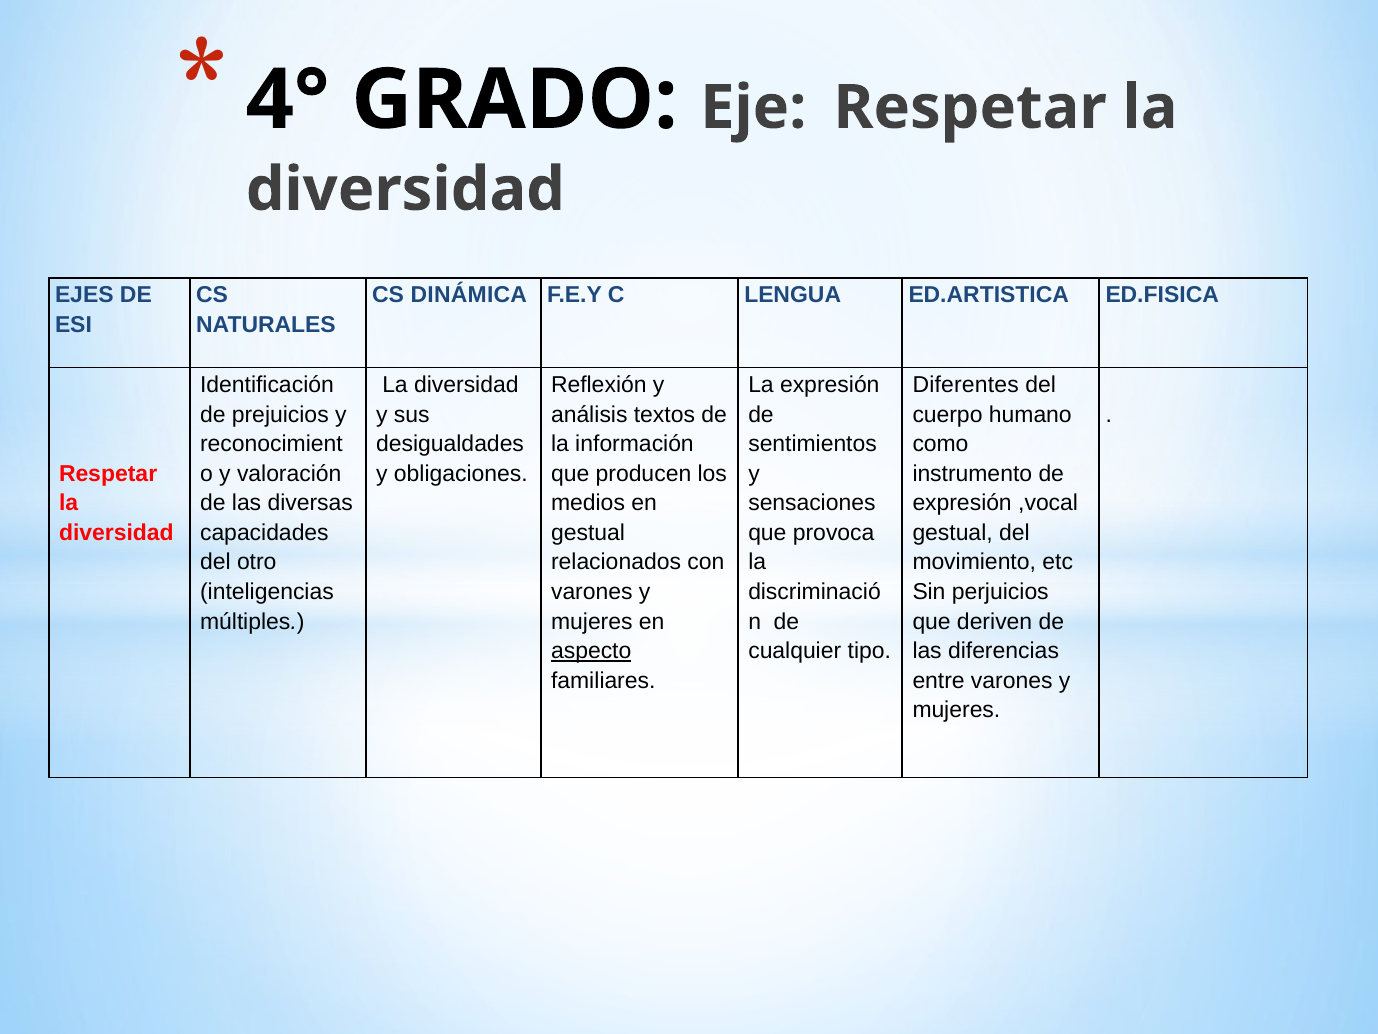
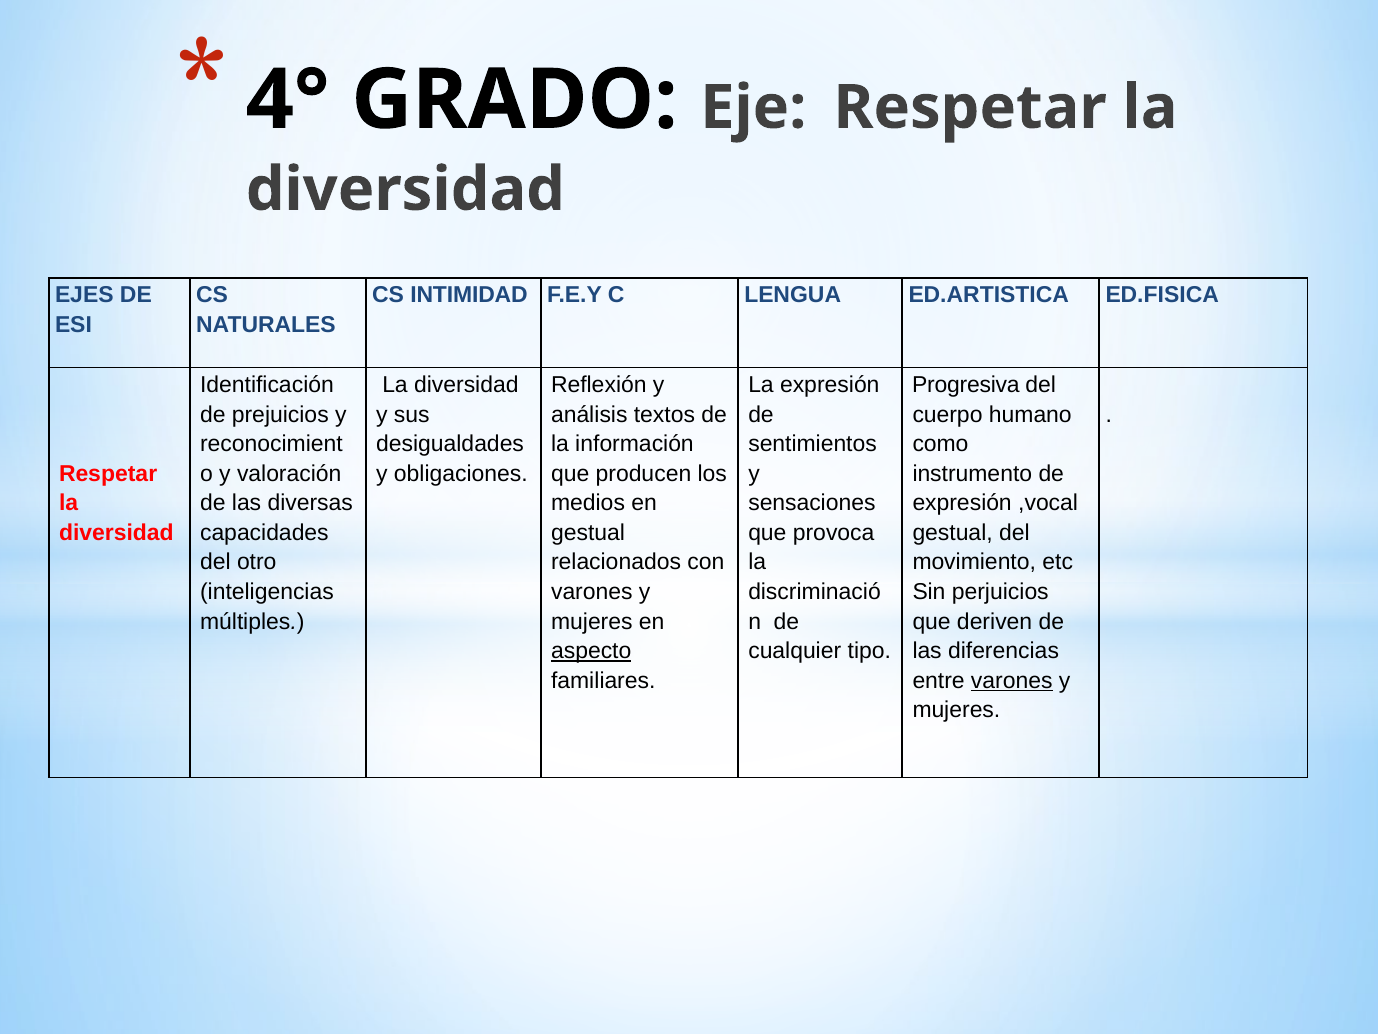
DINÁMICA: DINÁMICA -> INTIMIDAD
Diferentes: Diferentes -> Progresiva
varones at (1012, 680) underline: none -> present
